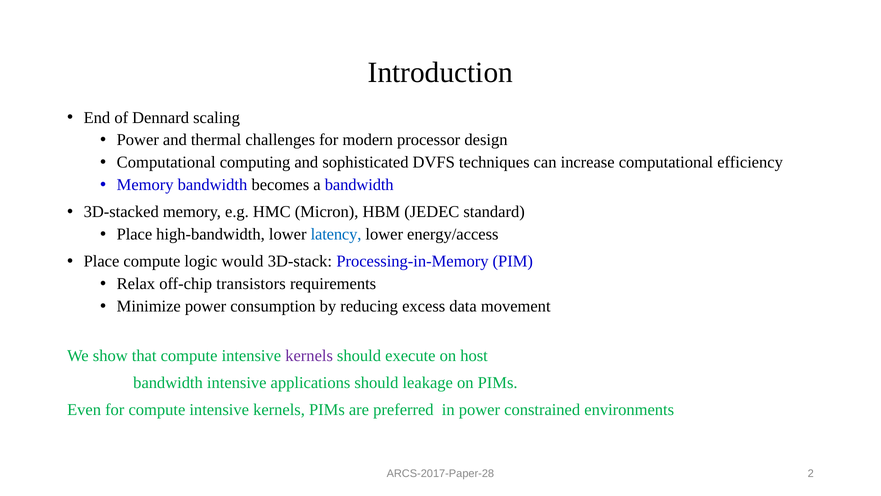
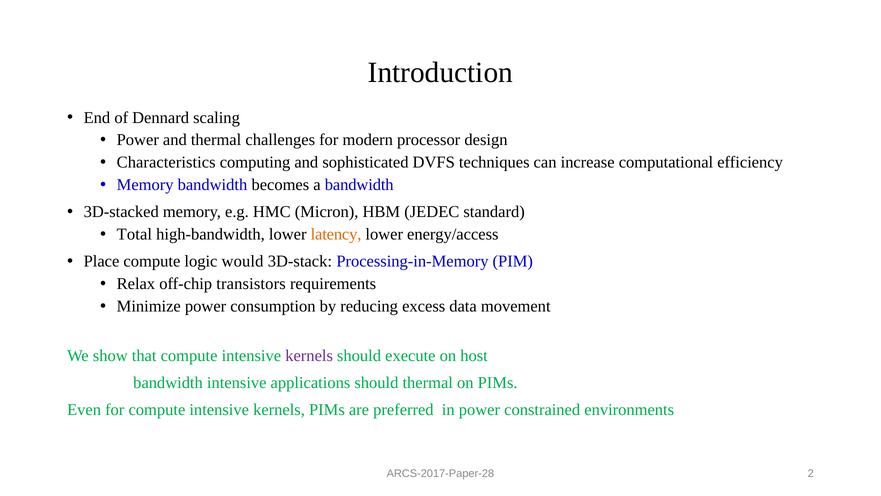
Computational at (166, 162): Computational -> Characteristics
Place at (134, 234): Place -> Total
latency colour: blue -> orange
should leakage: leakage -> thermal
